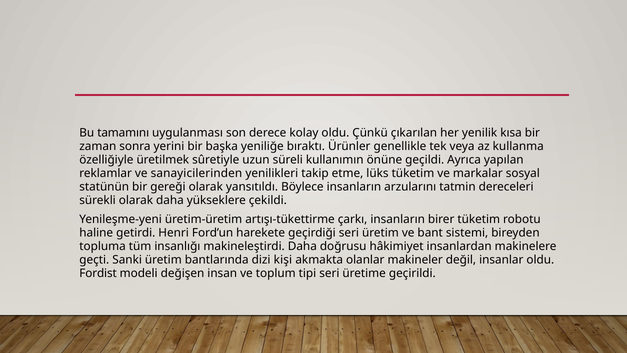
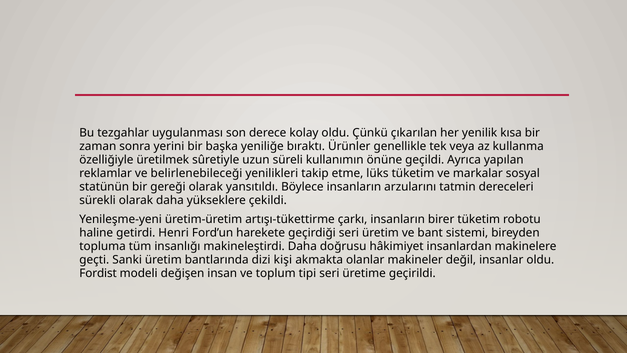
tamamını: tamamını -> tezgahlar
sanayicilerinden: sanayicilerinden -> belirlenebileceği
